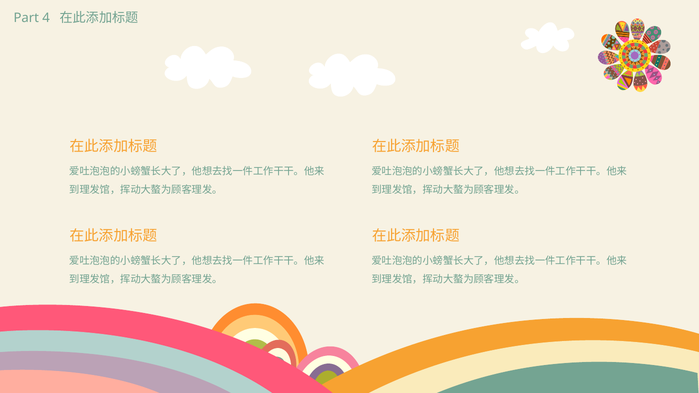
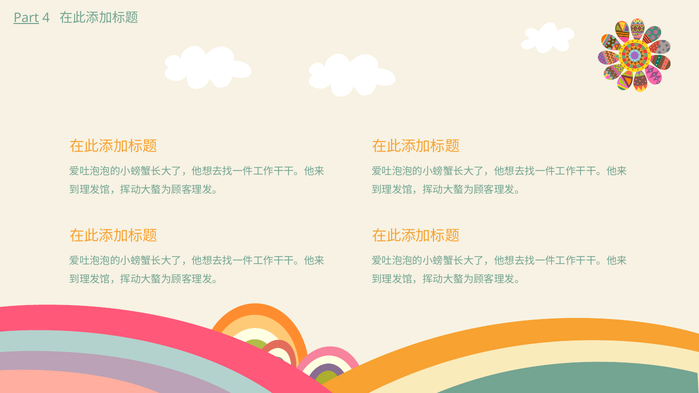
Part underline: none -> present
